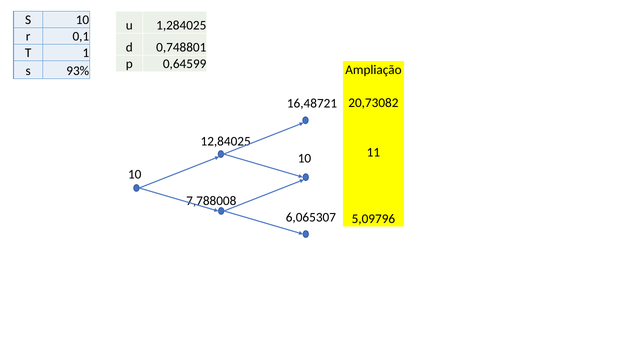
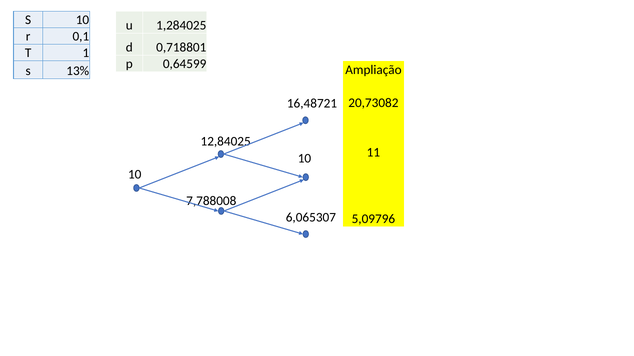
0,748801: 0,748801 -> 0,718801
93%: 93% -> 13%
